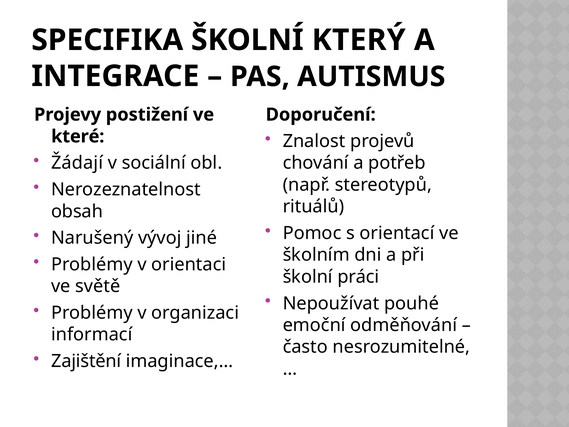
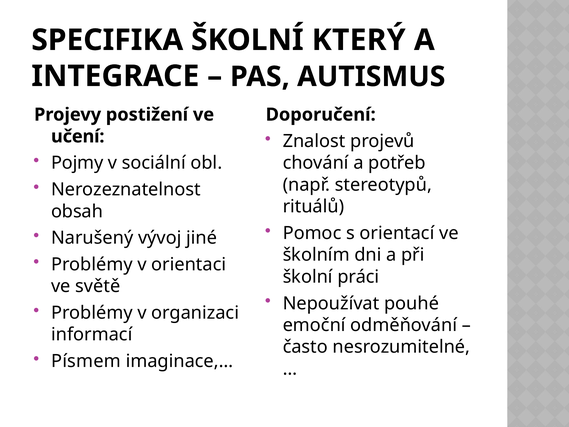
které: které -> učení
Žádají: Žádají -> Pojmy
Zajištění: Zajištění -> Písmem
